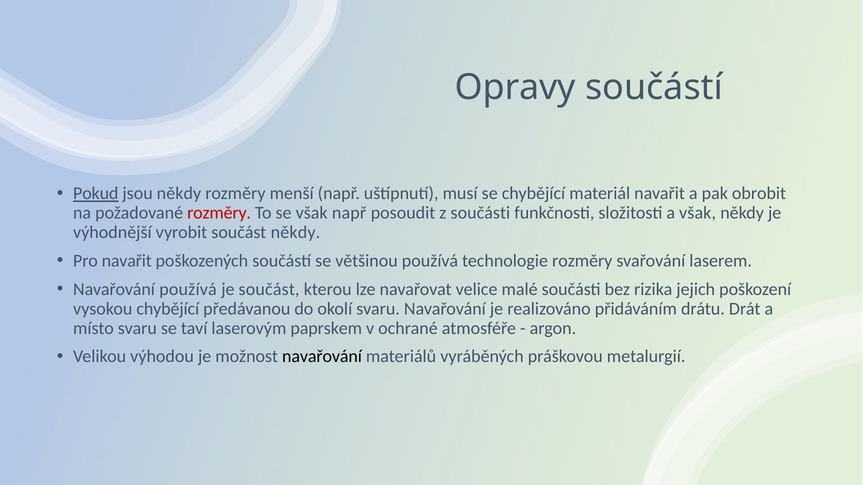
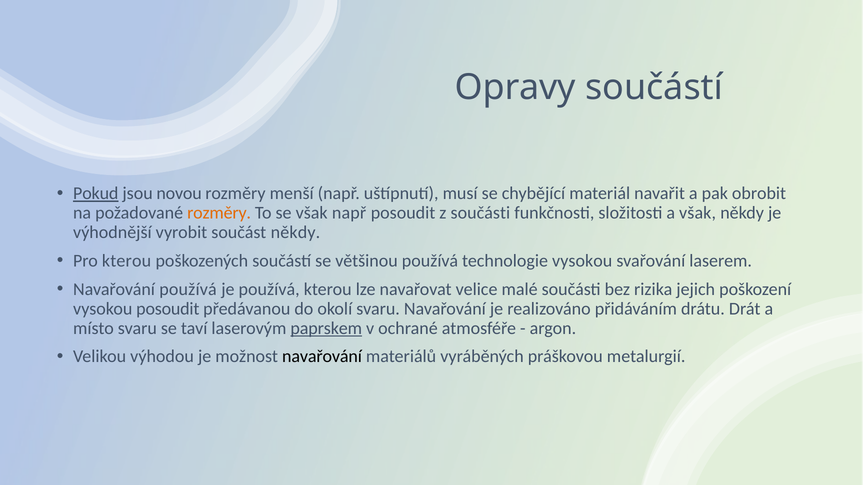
jsou někdy: někdy -> novou
rozměry at (219, 213) colour: red -> orange
Pro navařit: navařit -> kterou
technologie rozměry: rozměry -> vysokou
je součást: součást -> používá
vysokou chybějící: chybějící -> posoudit
paprskem underline: none -> present
